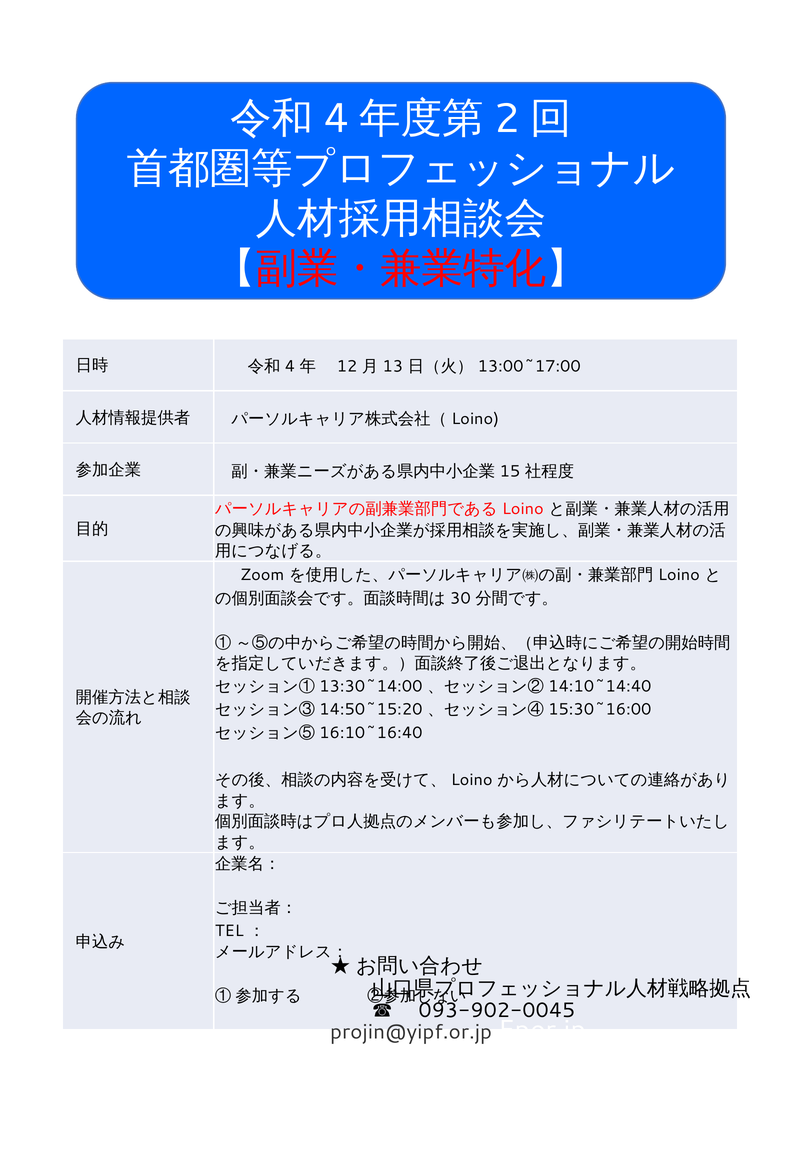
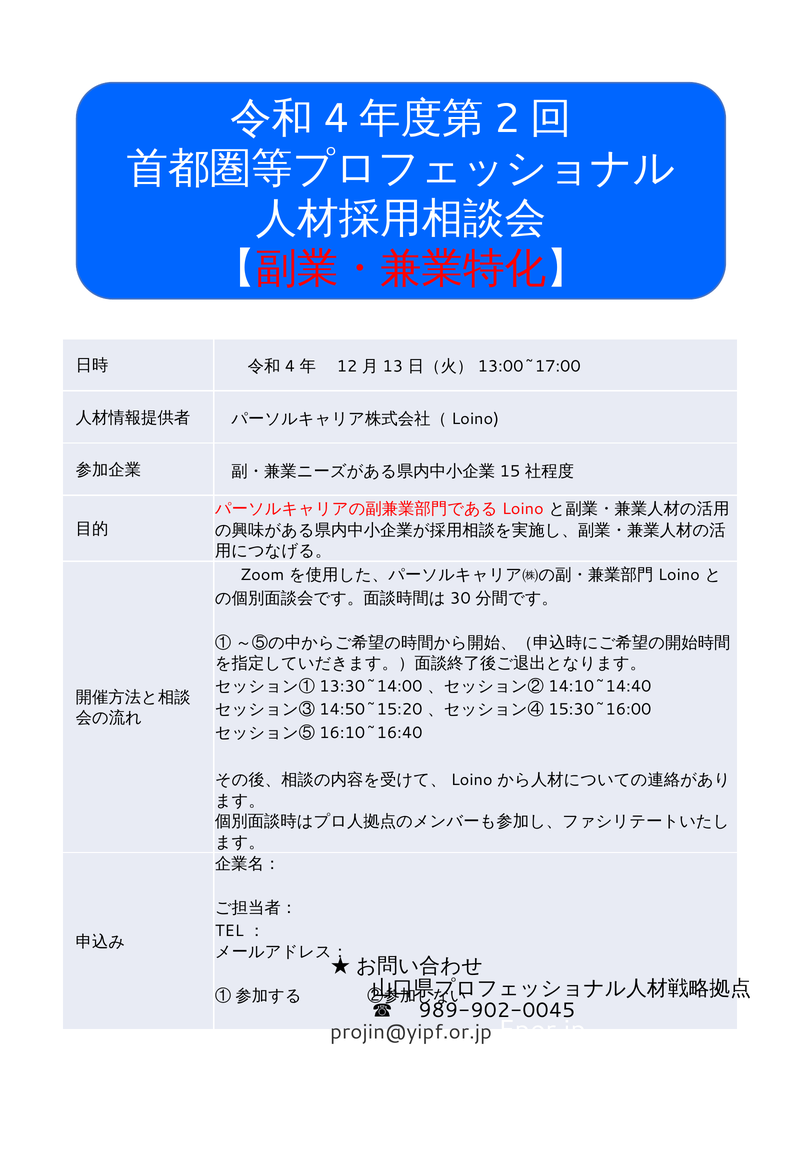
093-902-0045: 093-902-0045 -> 989-902-0045
